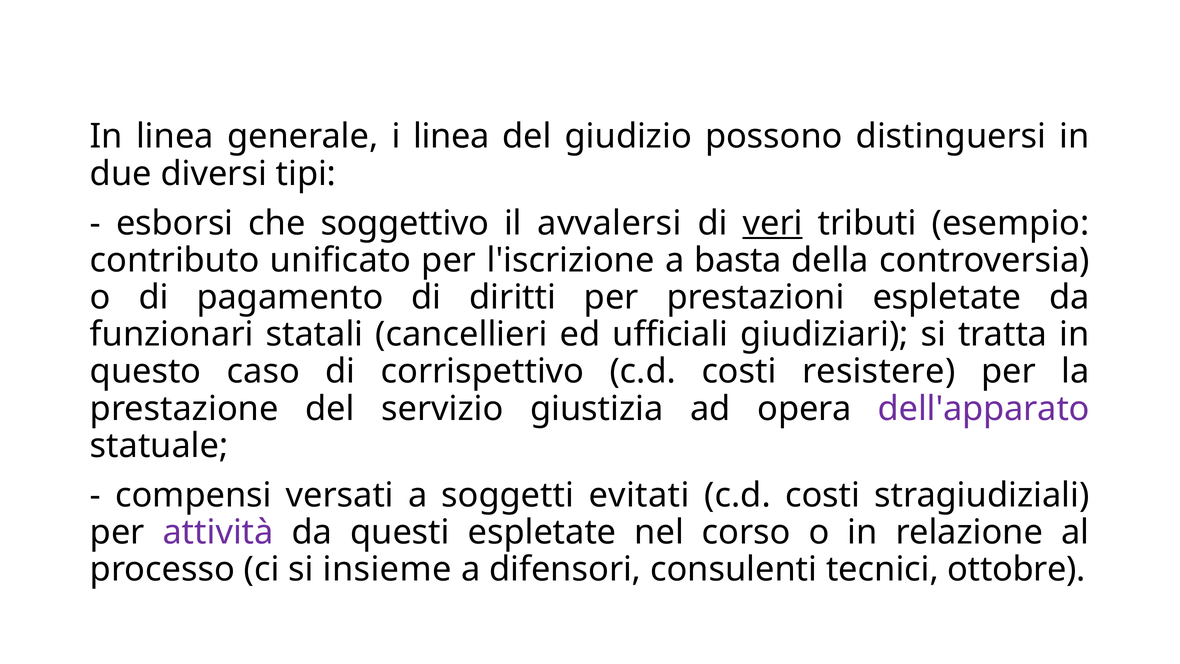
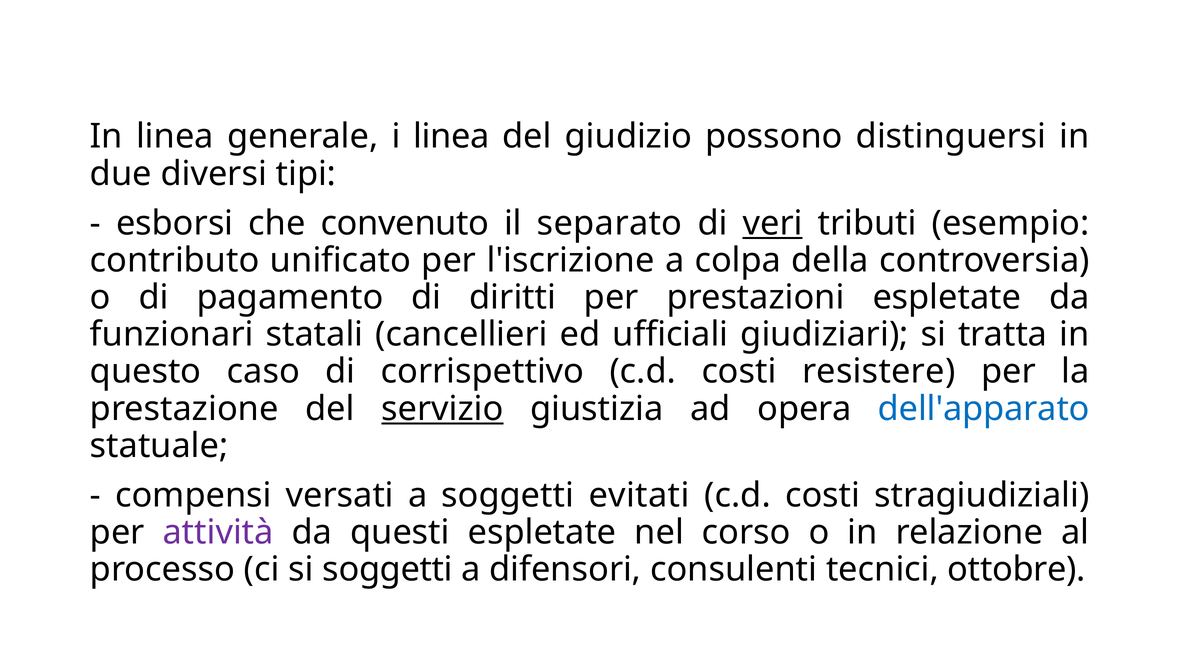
soggettivo: soggettivo -> convenuto
avvalersi: avvalersi -> separato
basta: basta -> colpa
servizio underline: none -> present
dell'apparato colour: purple -> blue
si insieme: insieme -> soggetti
